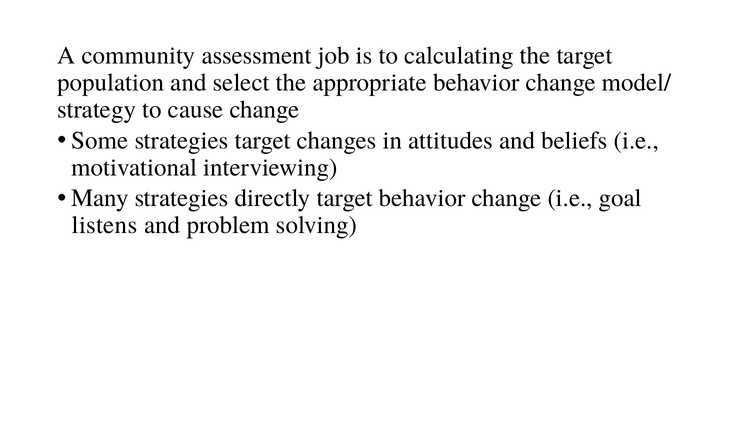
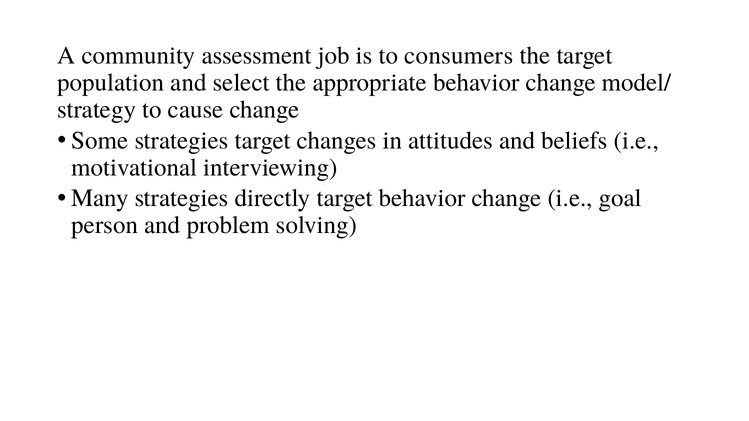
calculating: calculating -> consumers
listens: listens -> person
